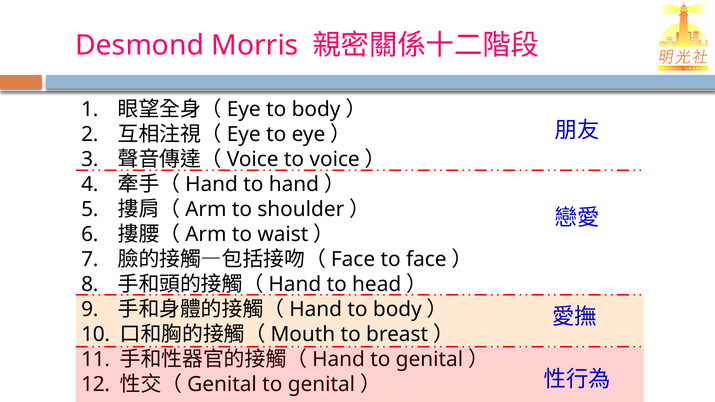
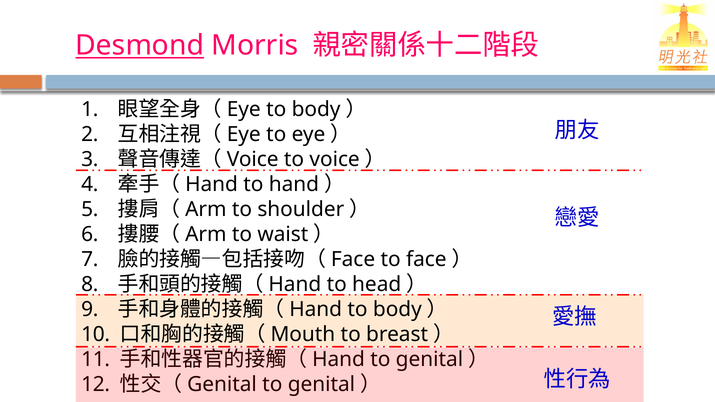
Desmond underline: none -> present
